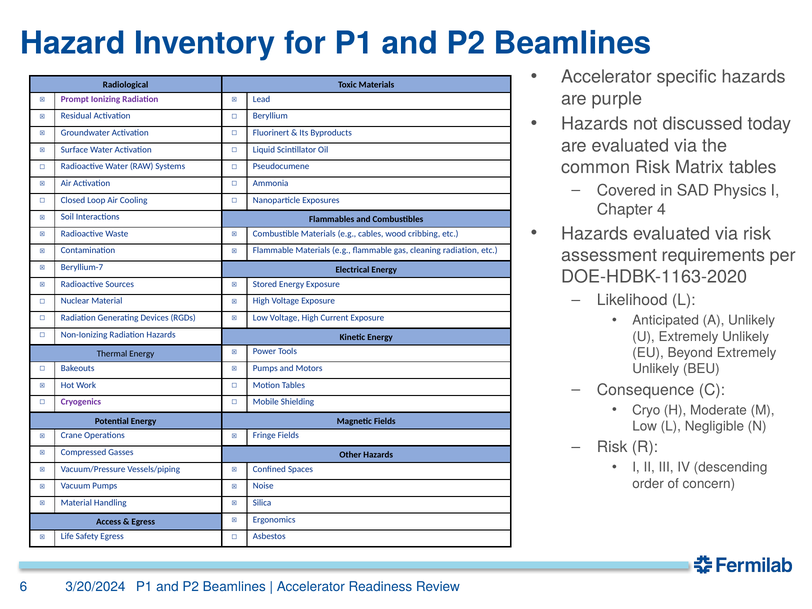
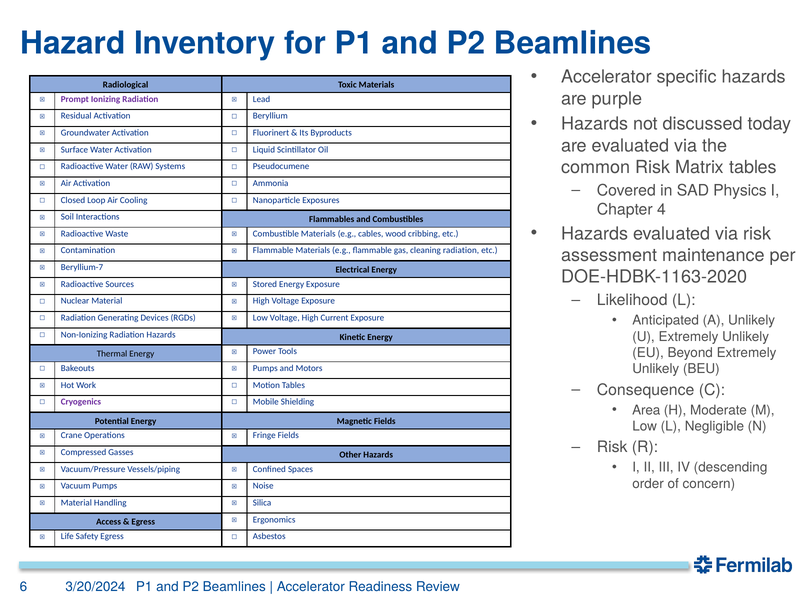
requirements: requirements -> maintenance
Cryo: Cryo -> Area
